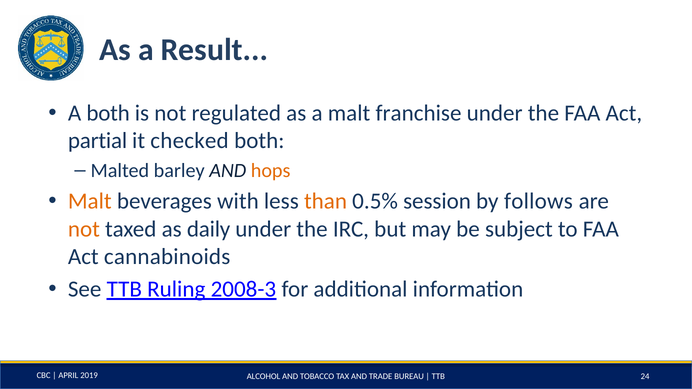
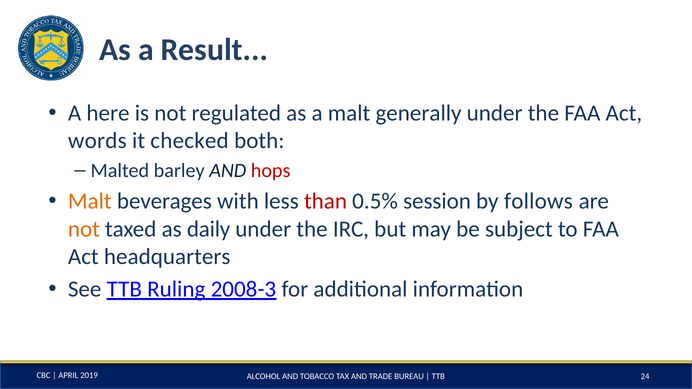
A both: both -> here
franchise: franchise -> generally
partial: partial -> words
hops colour: orange -> red
than colour: orange -> red
cannabinoids: cannabinoids -> headquarters
